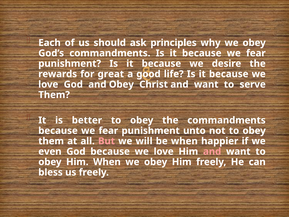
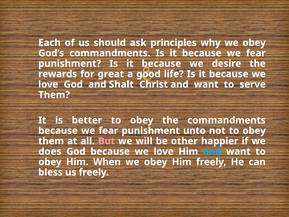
and Obey: Obey -> Shalt
be when: when -> other
even: even -> does
and at (212, 151) colour: pink -> light blue
